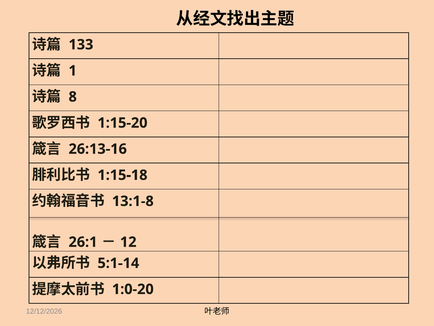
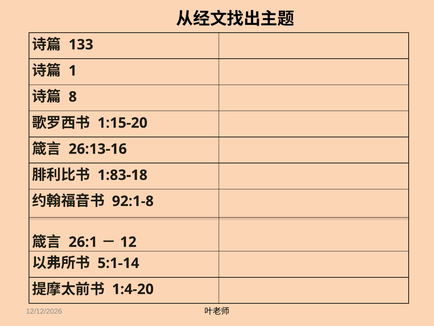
1:15-18: 1:15-18 -> 1:83-18
13:1-8: 13:1-8 -> 92:1-8
1:0-20: 1:0-20 -> 1:4-20
